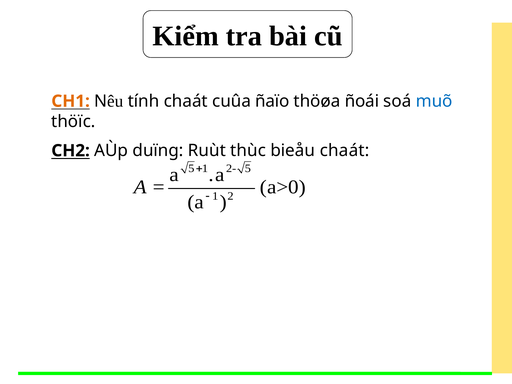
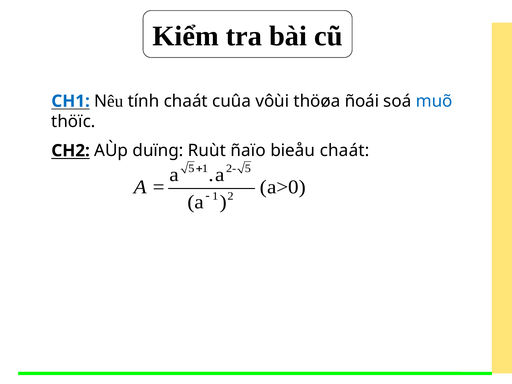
CH1 colour: orange -> blue
ñaïo: ñaïo -> vôùi
thùc: thùc -> ñaïo
